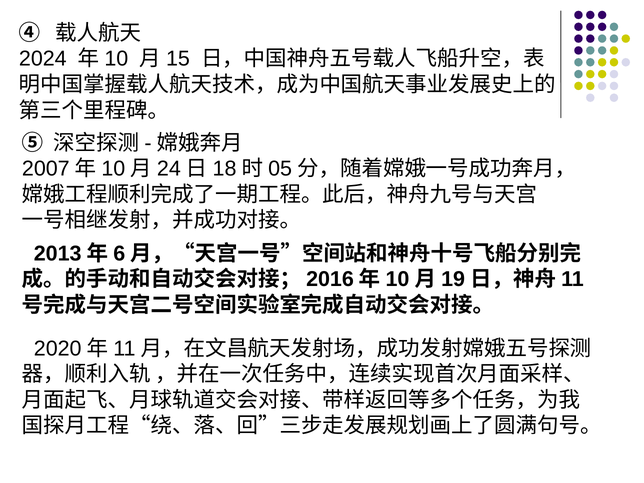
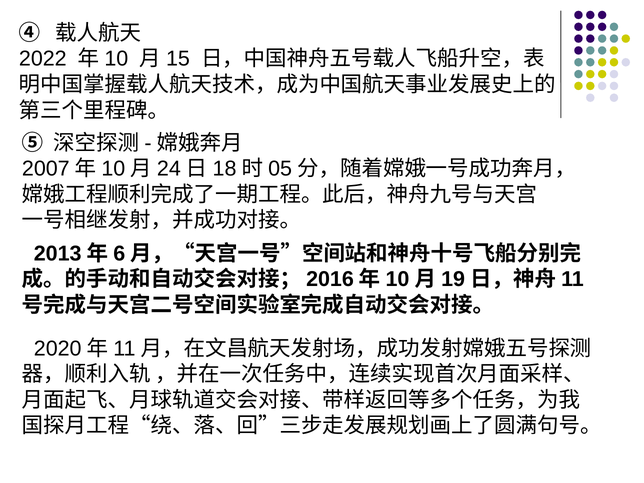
2024: 2024 -> 2022
